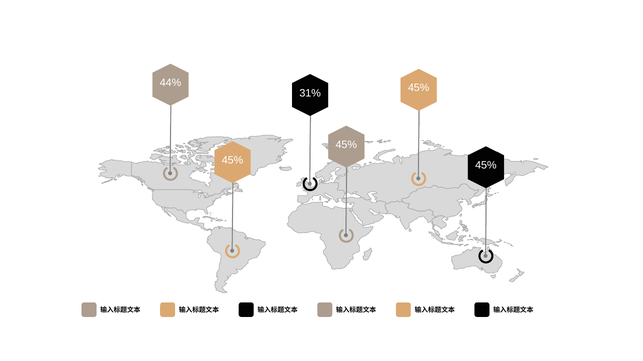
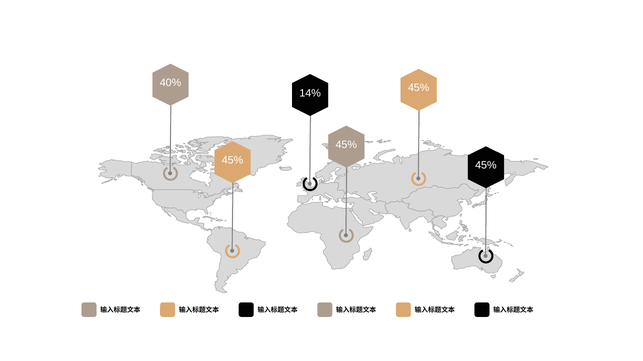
44%: 44% -> 40%
31%: 31% -> 14%
